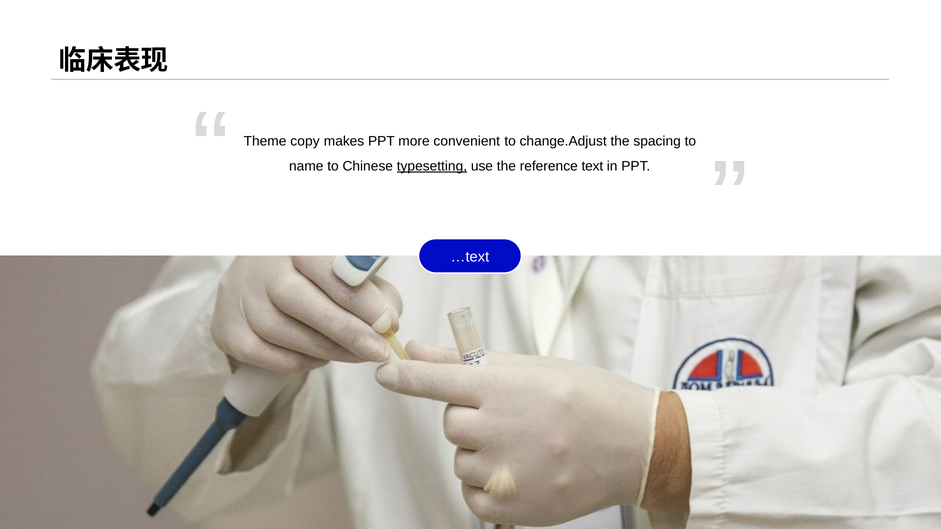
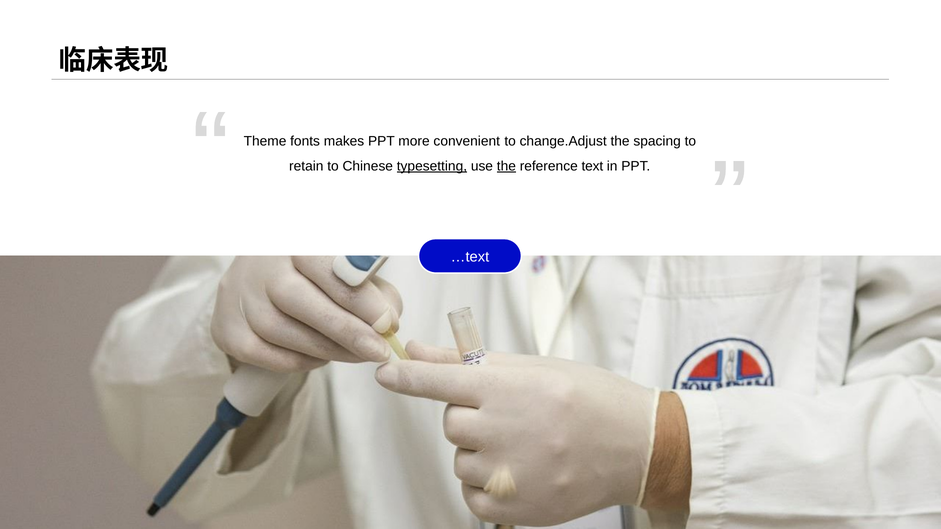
copy: copy -> fonts
name: name -> retain
the at (506, 166) underline: none -> present
